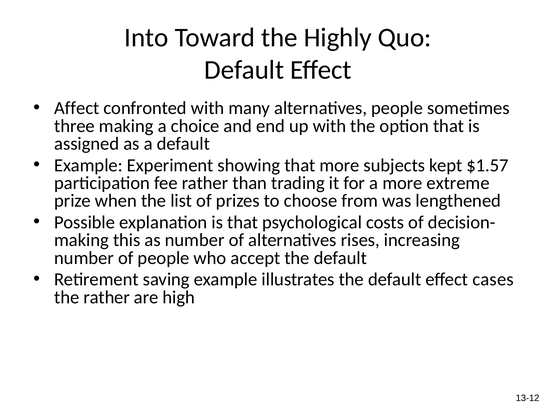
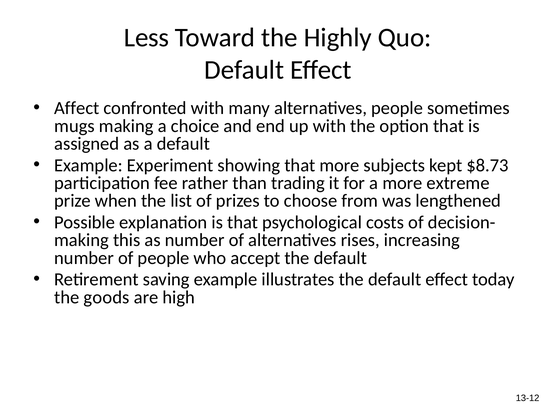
Into: Into -> Less
three: three -> mugs
$1.57: $1.57 -> $8.73
cases: cases -> today
the rather: rather -> goods
